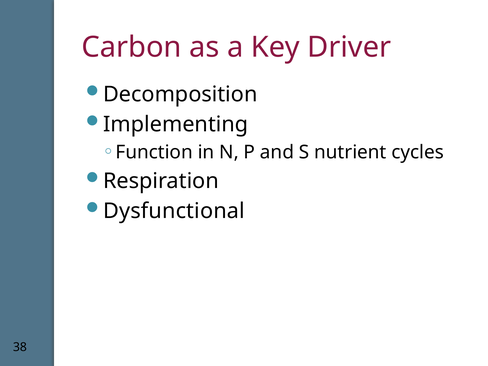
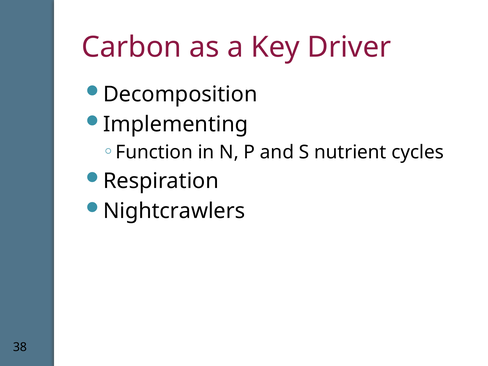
Dysfunctional: Dysfunctional -> Nightcrawlers
